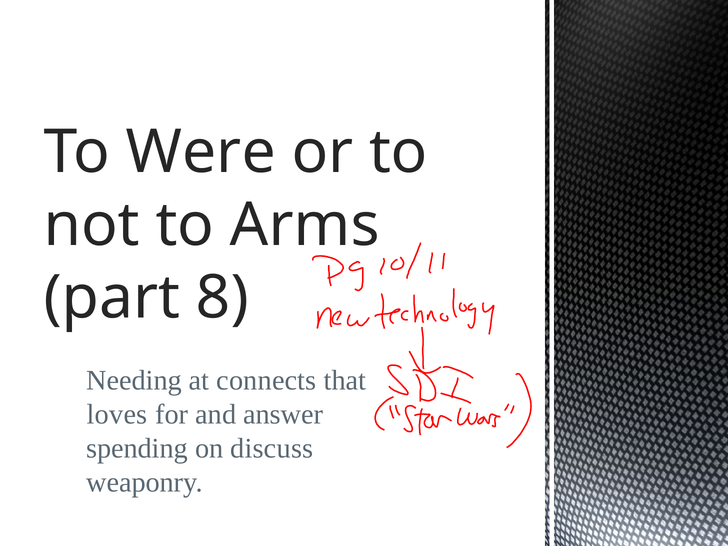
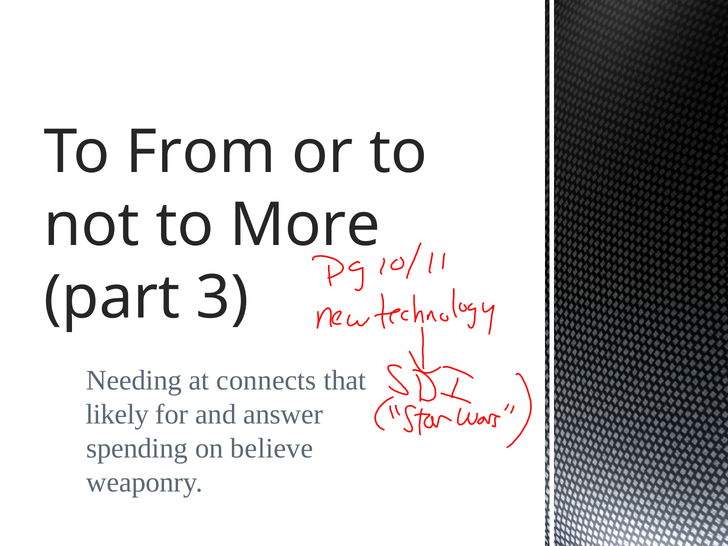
Were: Were -> From
Arms: Arms -> More
8: 8 -> 3
loves: loves -> likely
discuss: discuss -> believe
